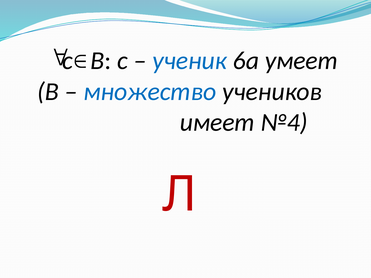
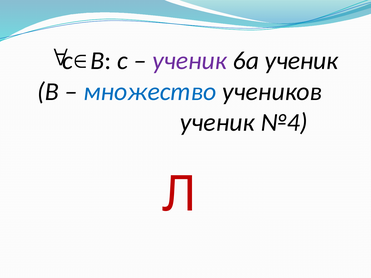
ученик at (190, 61) colour: blue -> purple
6а умеет: умеет -> ученик
имеет at (217, 123): имеет -> ученик
